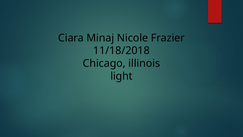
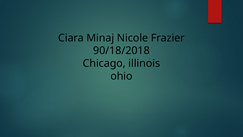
11/18/2018: 11/18/2018 -> 90/18/2018
light: light -> ohio
